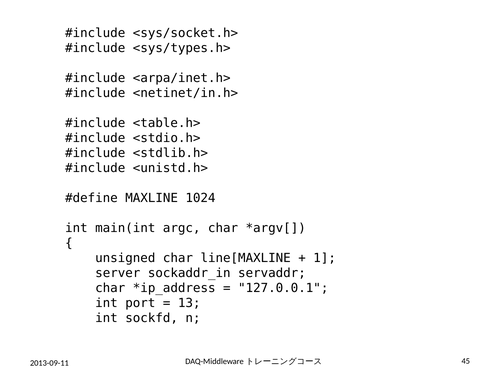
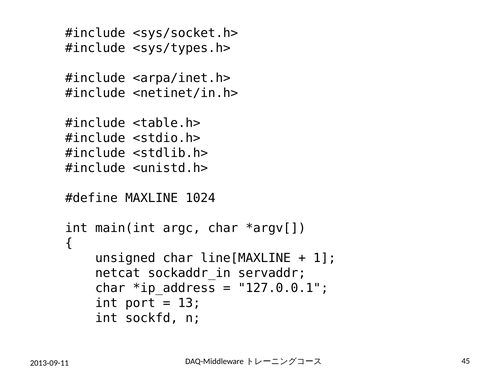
server: server -> netcat
